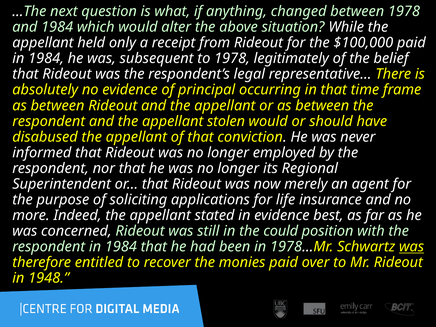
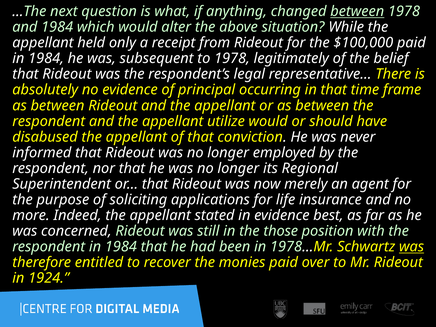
between at (357, 11) underline: none -> present
stolen: stolen -> utilize
could: could -> those
1948: 1948 -> 1924
